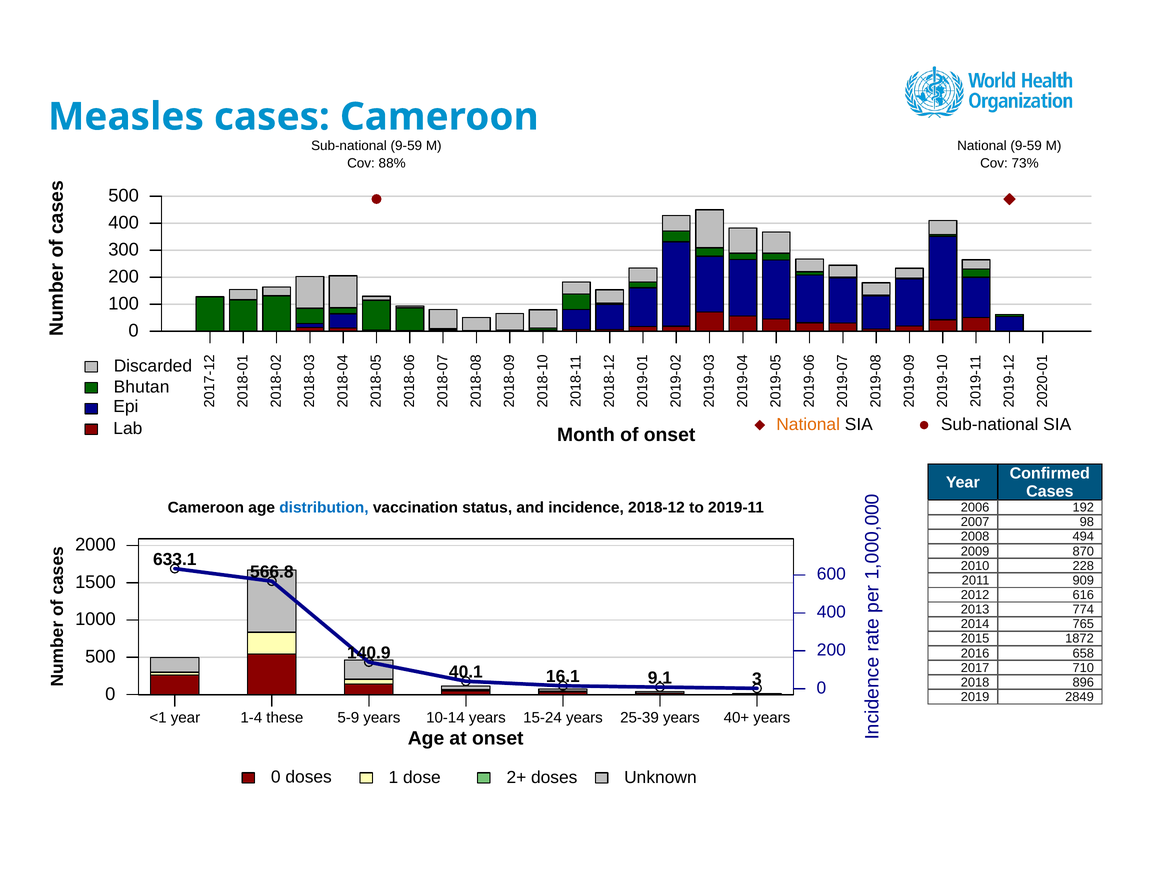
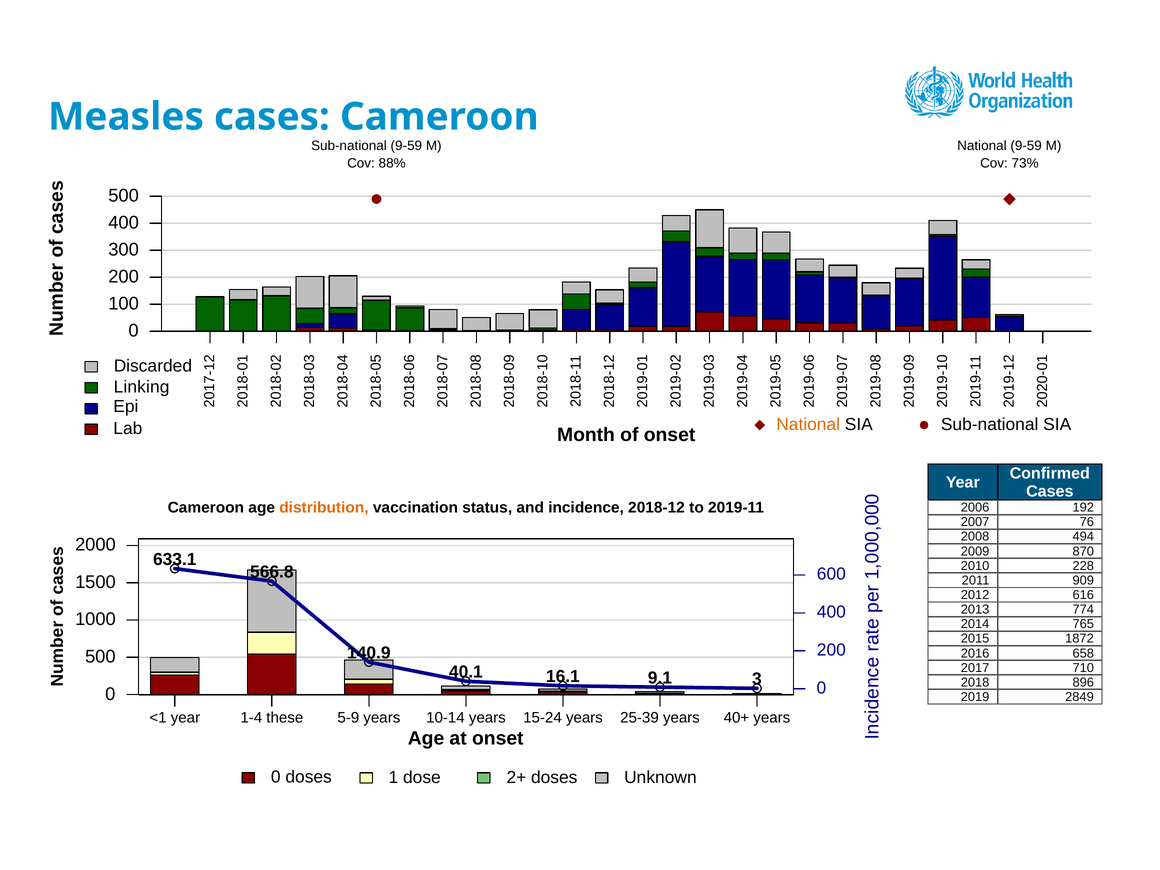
Bhutan: Bhutan -> Linking
distribution colour: blue -> orange
98: 98 -> 76
